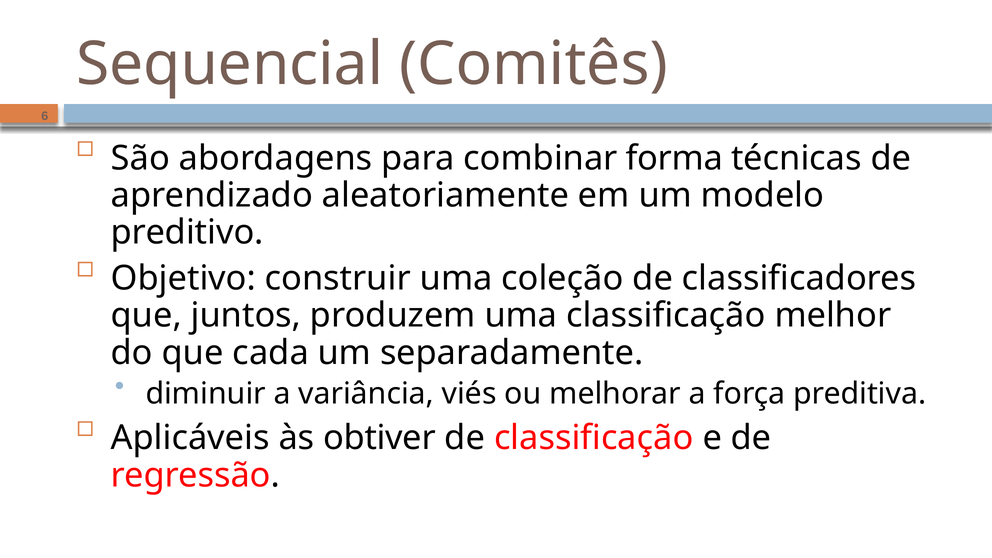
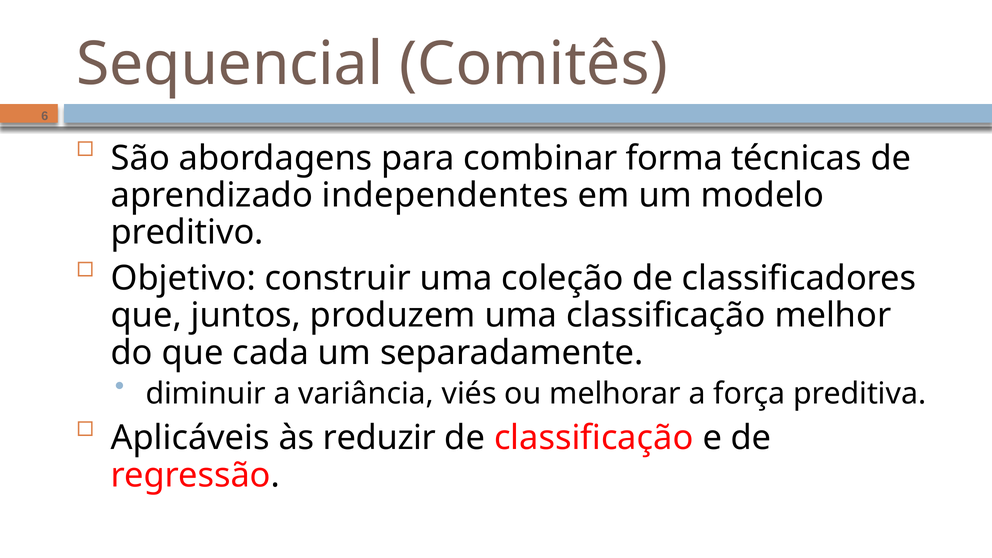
aleatoriamente: aleatoriamente -> independentes
obtiver: obtiver -> reduzir
